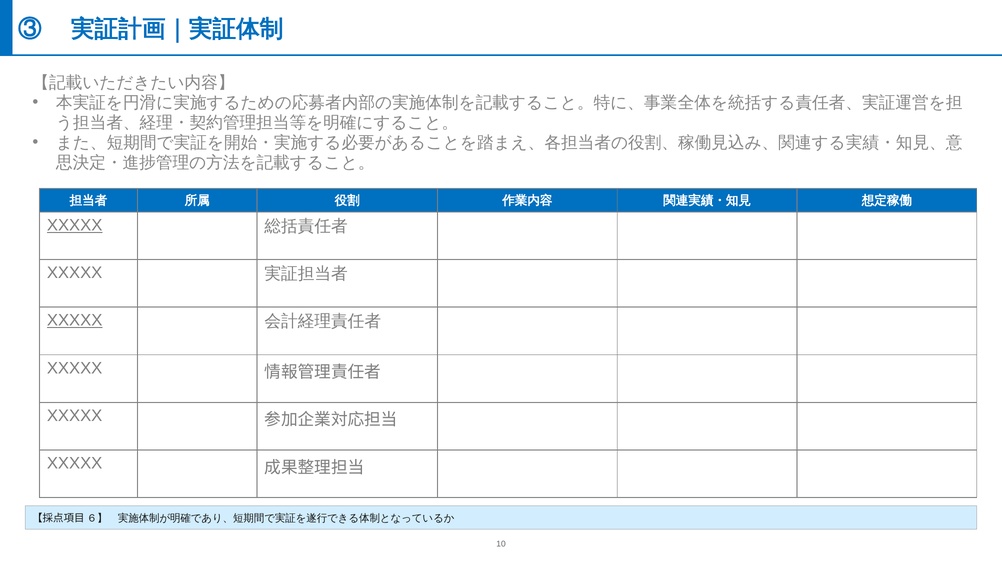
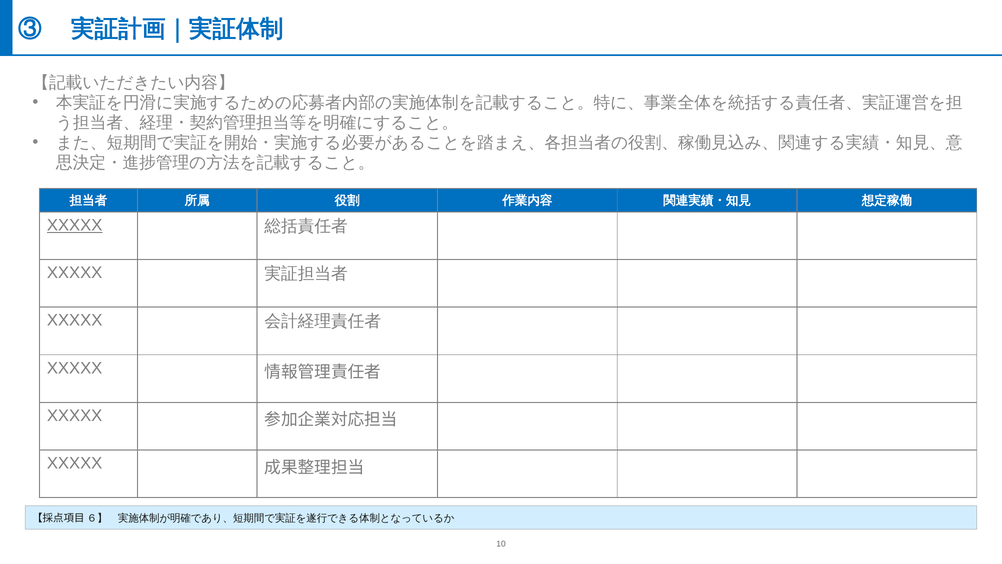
XXXXX at (75, 320) underline: present -> none
